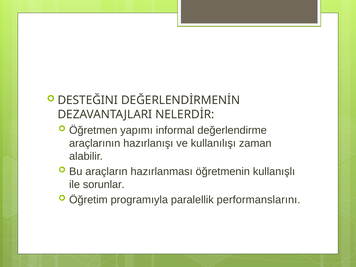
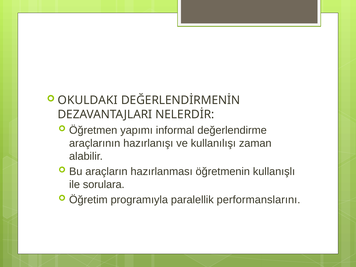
DESTEĞINI: DESTEĞINI -> OKULDAKI
sorunlar: sorunlar -> sorulara
